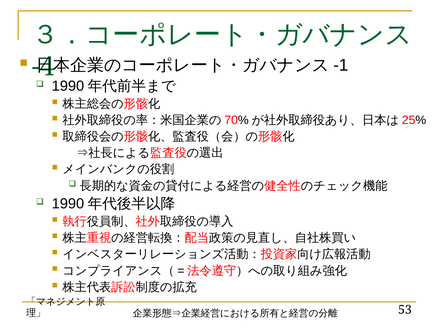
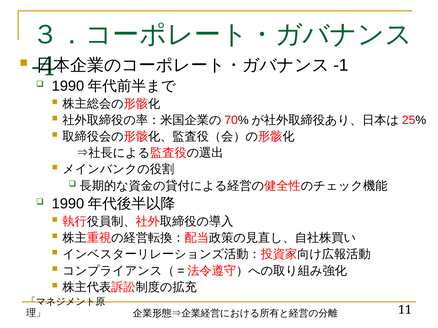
53: 53 -> 11
